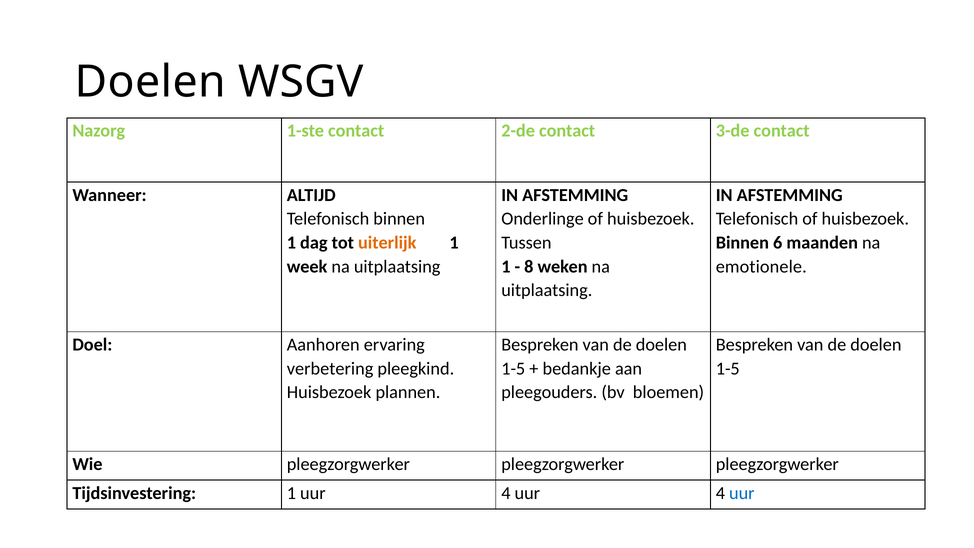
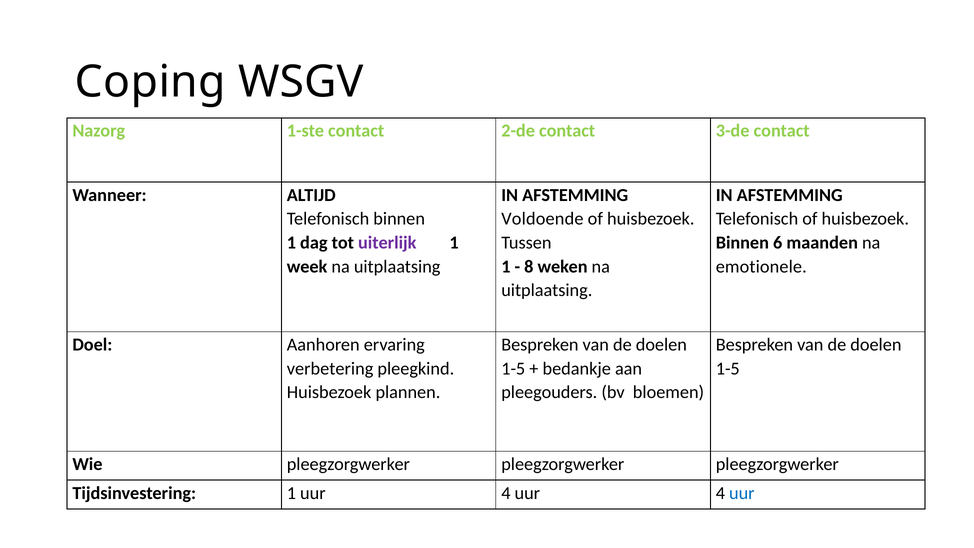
Doelen at (150, 82): Doelen -> Coping
Onderlinge: Onderlinge -> Voldoende
uiterlijk colour: orange -> purple
